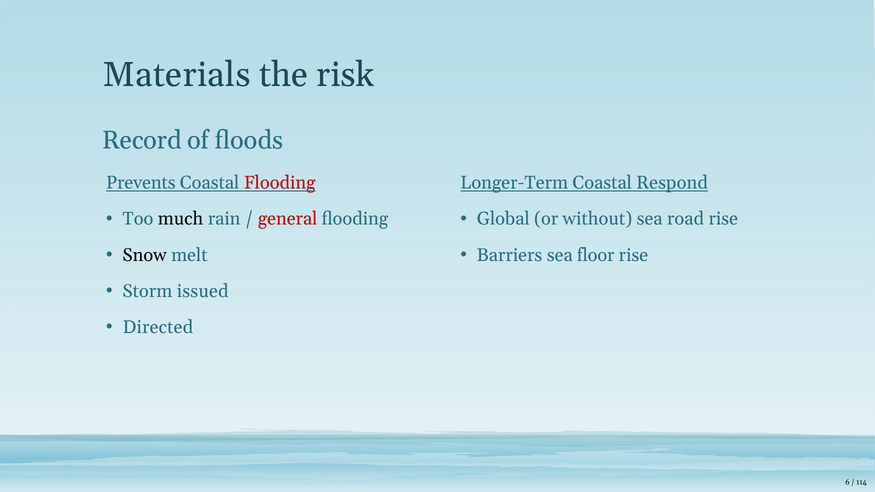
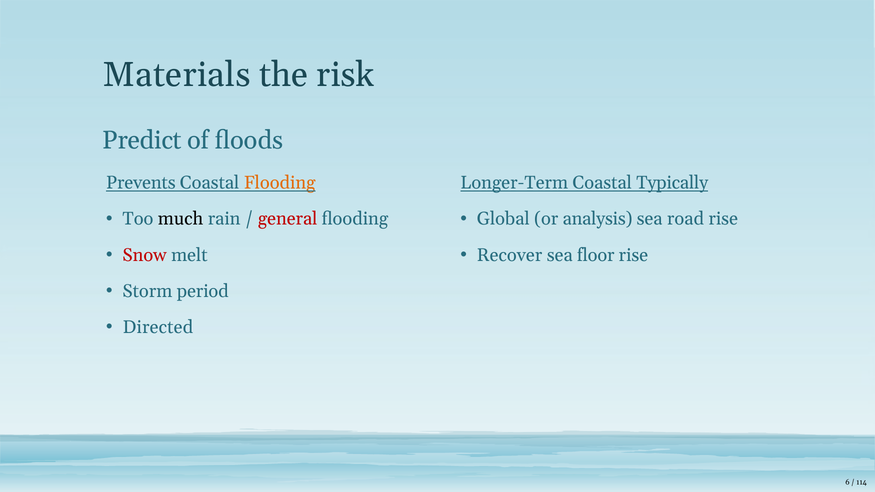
Record: Record -> Predict
Flooding at (280, 183) colour: red -> orange
Respond: Respond -> Typically
without: without -> analysis
Snow colour: black -> red
Barriers: Barriers -> Recover
issued: issued -> period
